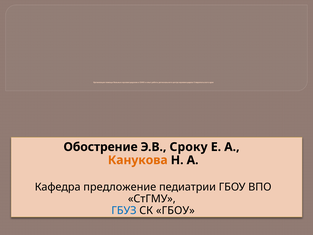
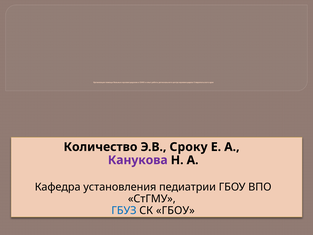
Обострение: Обострение -> Количество
Канукова colour: orange -> purple
предложение: предложение -> установления
